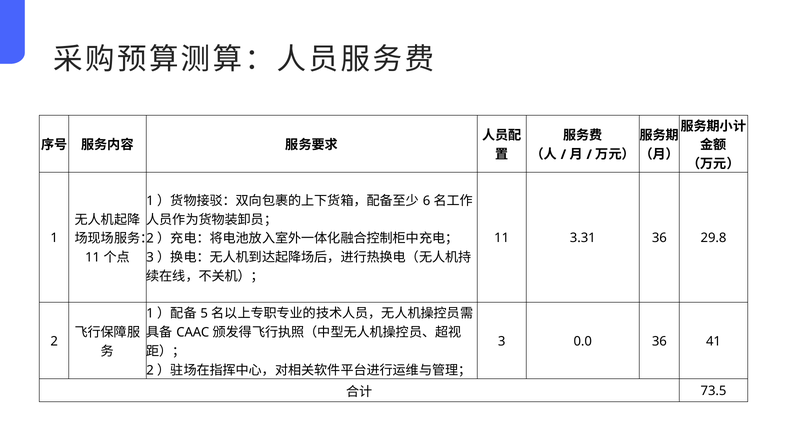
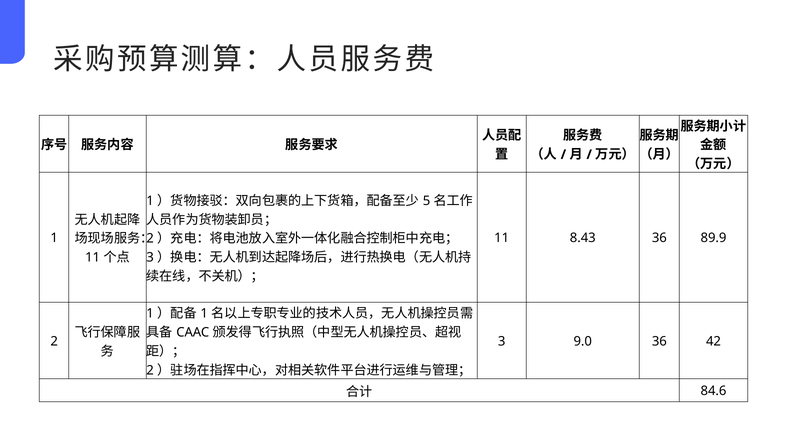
6: 6 -> 5
3.31: 3.31 -> 8.43
29.8: 29.8 -> 89.9
5 at (204, 313): 5 -> 1
0.0: 0.0 -> 9.0
41: 41 -> 42
73.5: 73.5 -> 84.6
